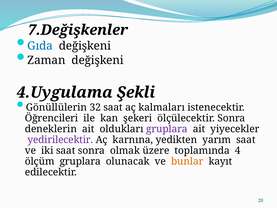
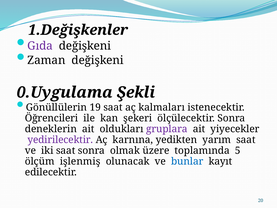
7.Değişkenler: 7.Değişkenler -> 1.Değişkenler
Gıda colour: blue -> purple
4.Uygulama: 4.Uygulama -> 0.Uygulama
32: 32 -> 19
4: 4 -> 5
ölçüm gruplara: gruplara -> işlenmiş
bunlar colour: orange -> blue
